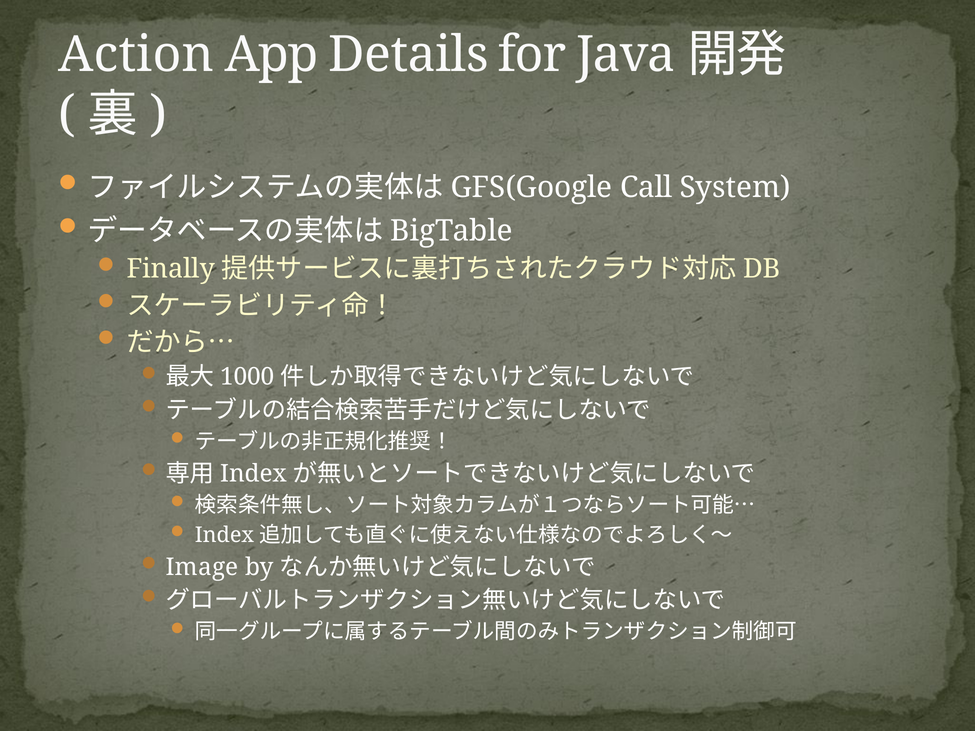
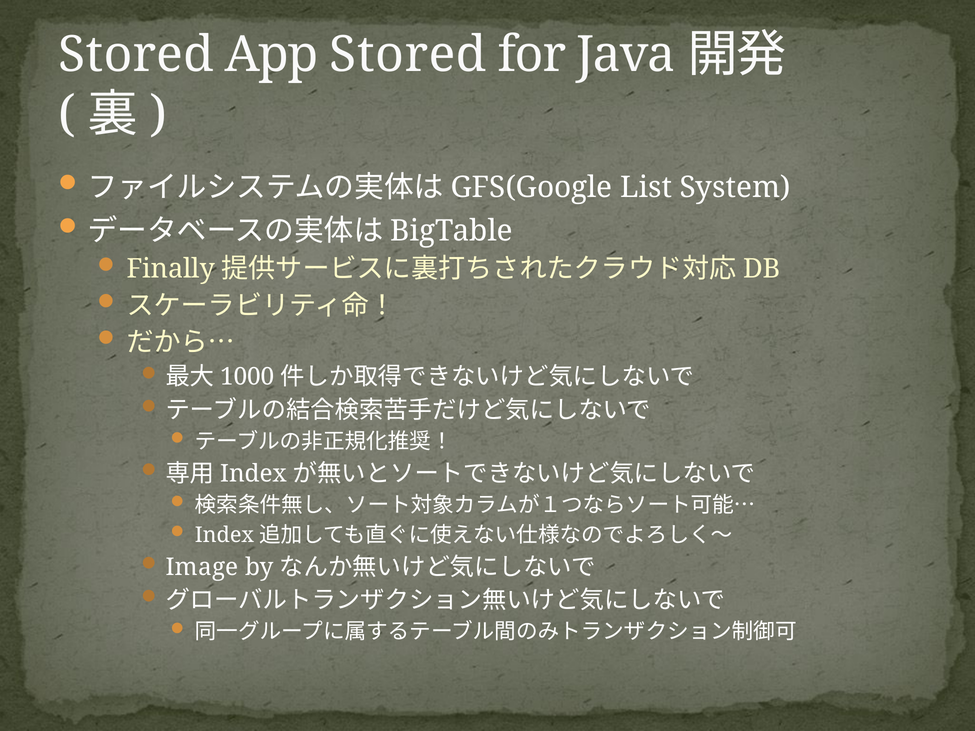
Action at (136, 55): Action -> Stored
App Details: Details -> Stored
Call: Call -> List
